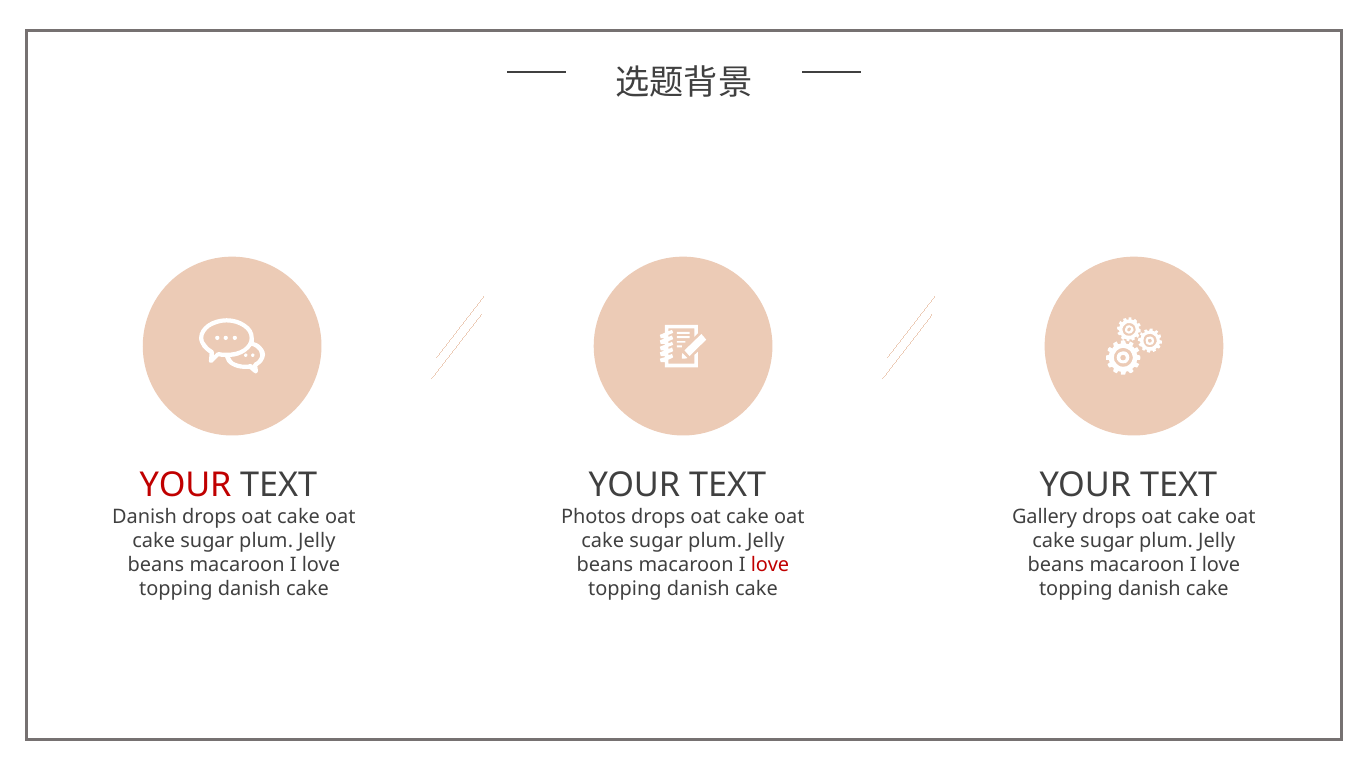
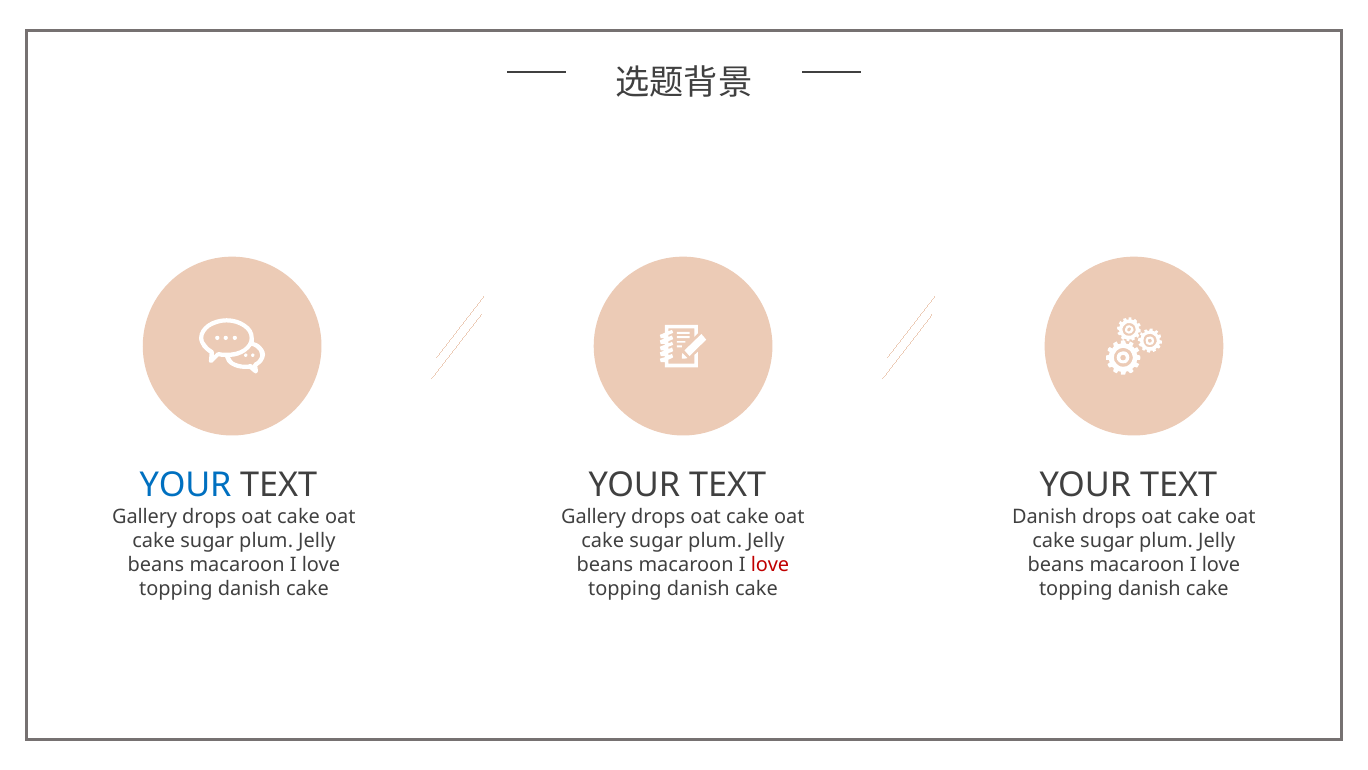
YOUR at (185, 485) colour: red -> blue
Danish at (145, 516): Danish -> Gallery
Photos at (594, 516): Photos -> Gallery
Gallery at (1045, 516): Gallery -> Danish
